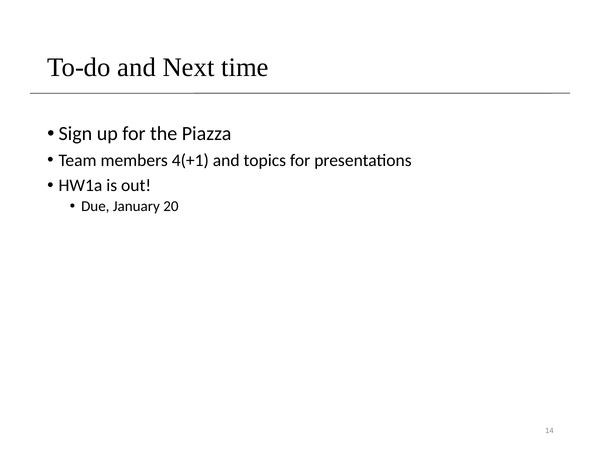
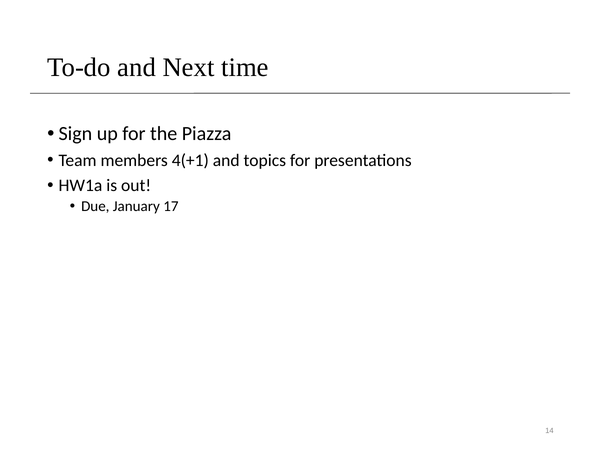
20: 20 -> 17
